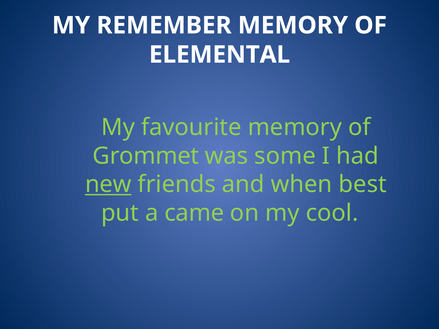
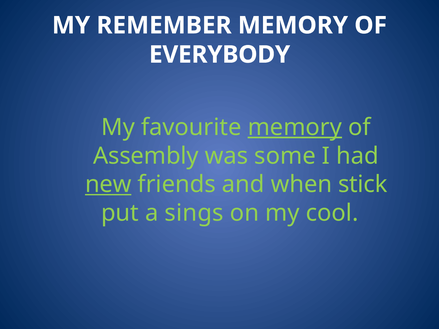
ELEMENTAL: ELEMENTAL -> EVERYBODY
memory at (295, 127) underline: none -> present
Grommet: Grommet -> Assembly
best: best -> stick
came: came -> sings
